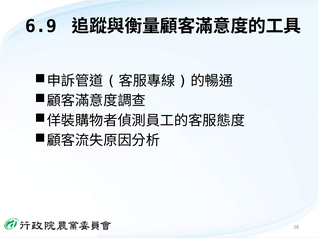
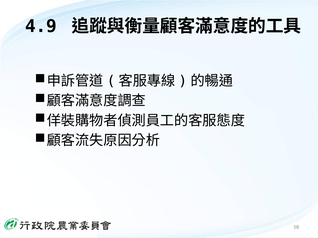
6.9: 6.9 -> 4.9
